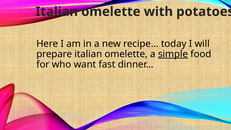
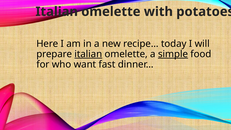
italian at (88, 54) underline: none -> present
